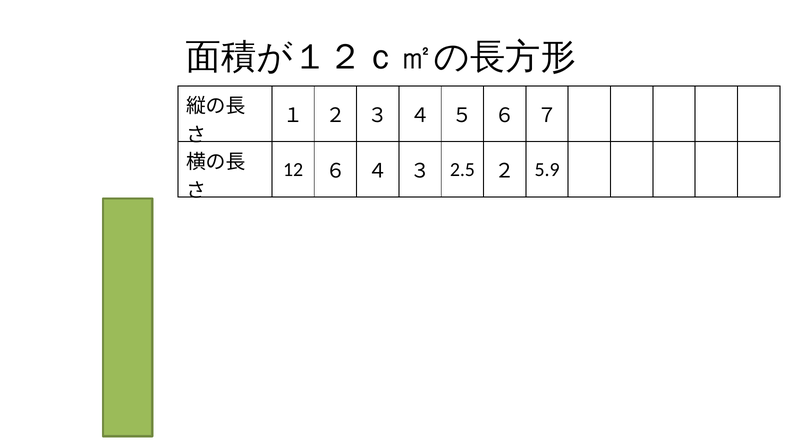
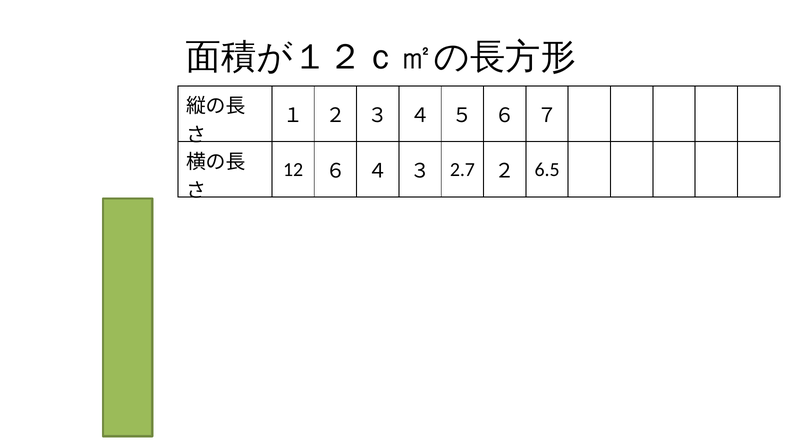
2.5: 2.5 -> 2.7
5.9: 5.9 -> 6.5
